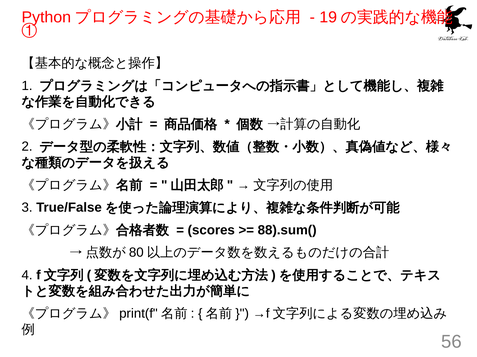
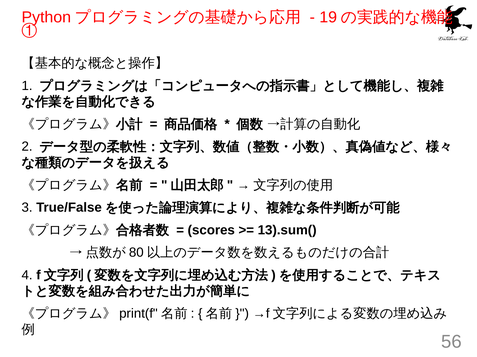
88).sum(: 88).sum( -> 13).sum(
